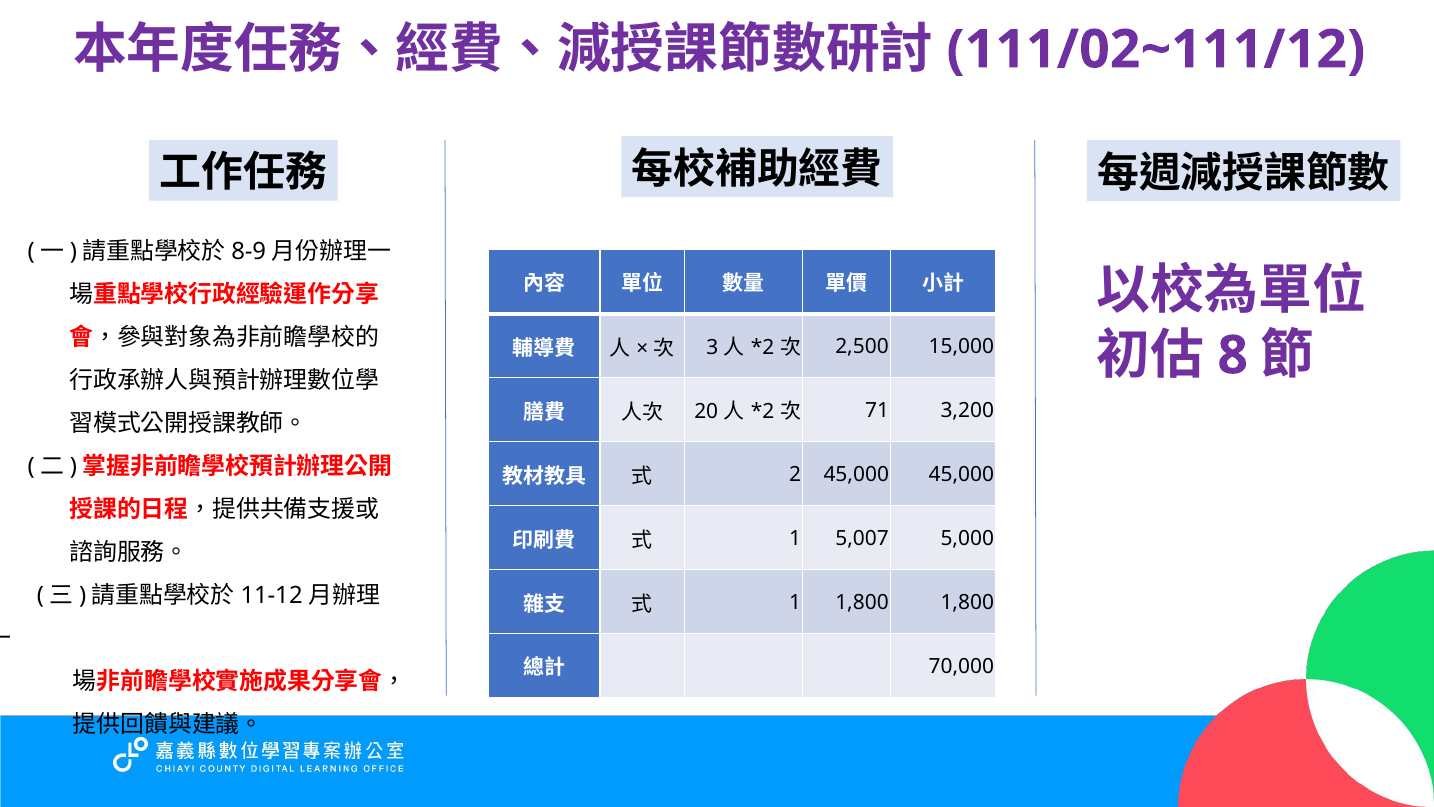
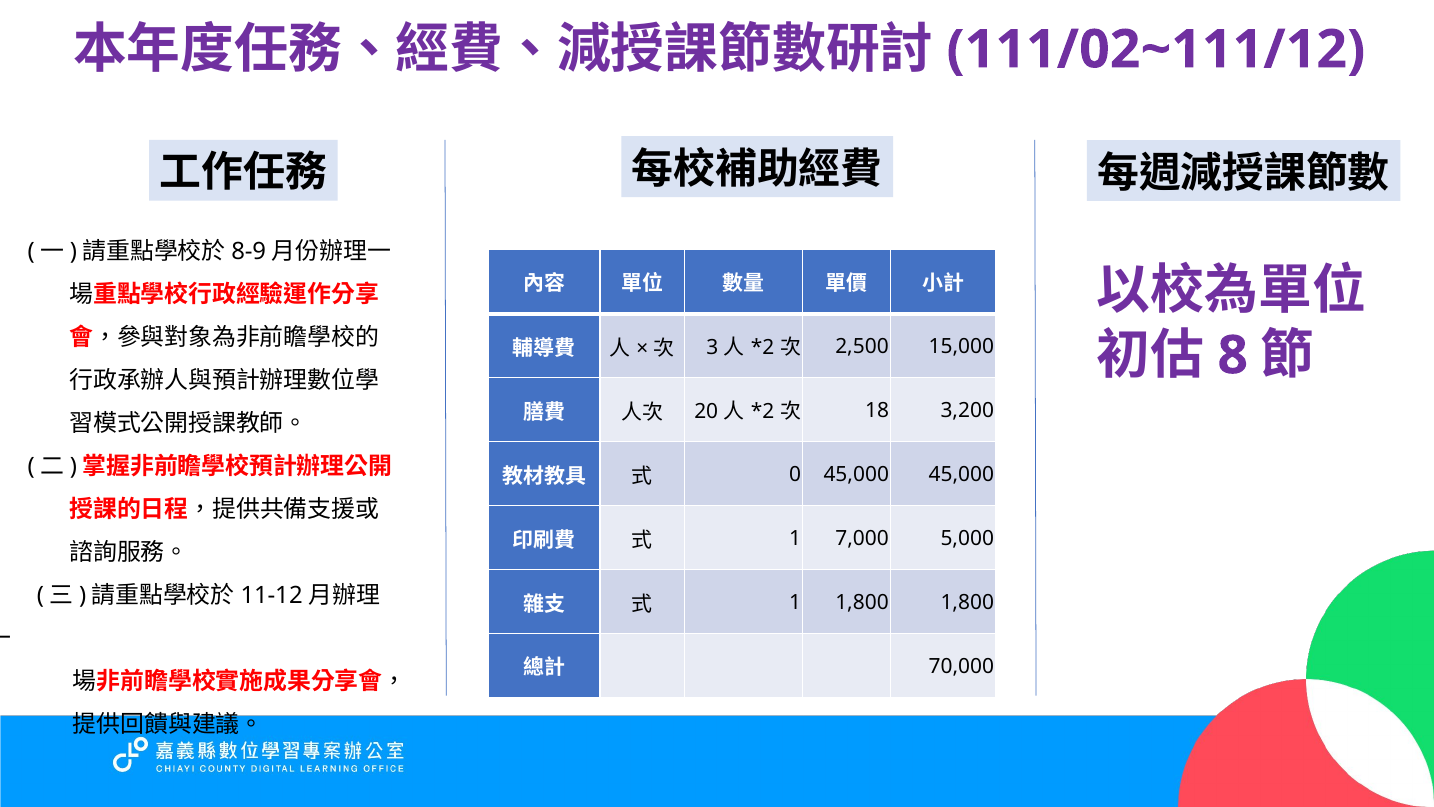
71: 71 -> 18
2: 2 -> 0
5,007: 5,007 -> 7,000
